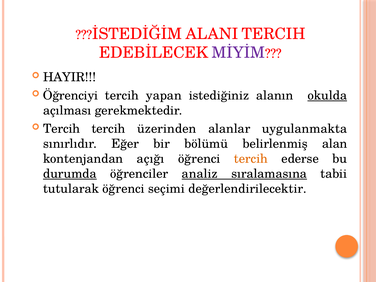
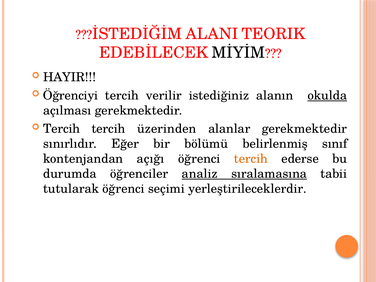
ALANI TERCIH: TERCIH -> TEORIK
MİYİM colour: purple -> black
yapan: yapan -> verilir
alanlar uygulanmakta: uygulanmakta -> gerekmektedir
alan: alan -> sınıf
durumda underline: present -> none
değerlendirilecektir: değerlendirilecektir -> yerleştirileceklerdir
